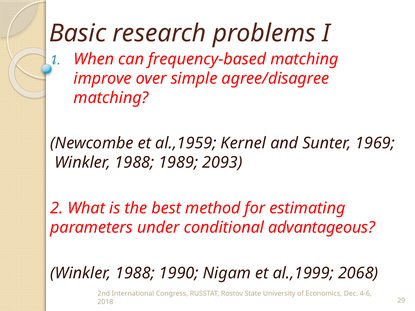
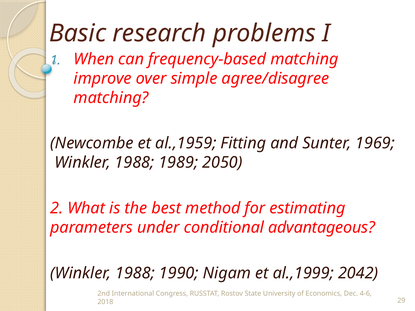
Kernel: Kernel -> Fitting
2093: 2093 -> 2050
2068: 2068 -> 2042
